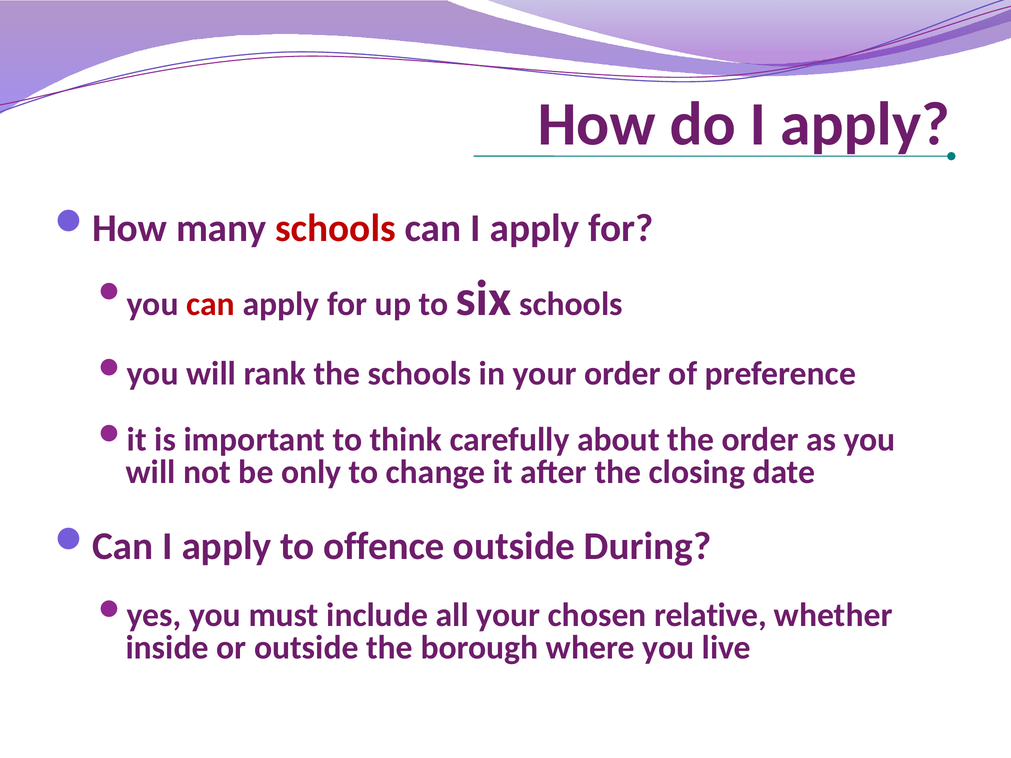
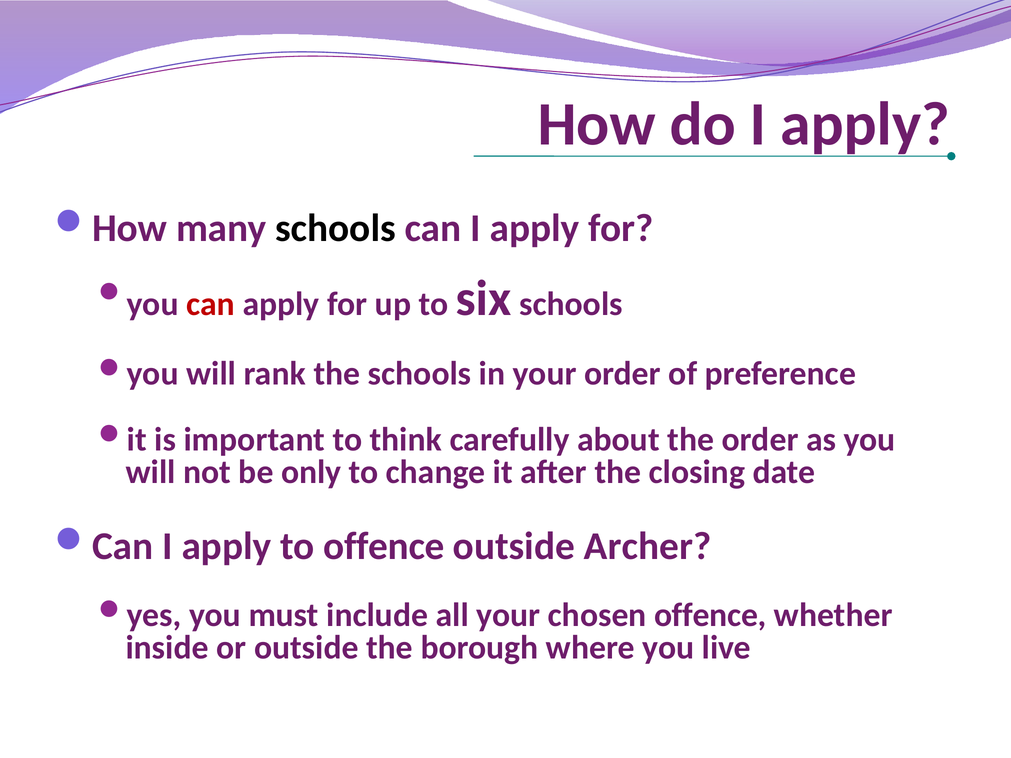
schools at (336, 228) colour: red -> black
During: During -> Archer
chosen relative: relative -> offence
